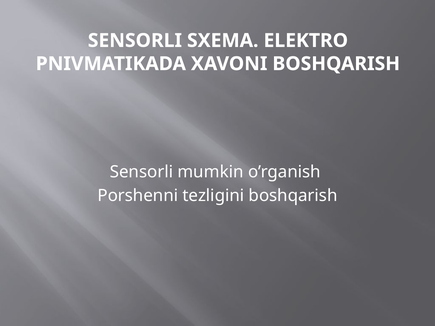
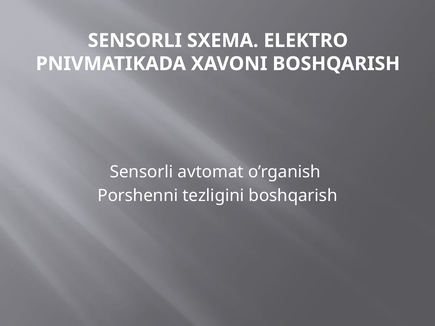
mumkin: mumkin -> avtomat
